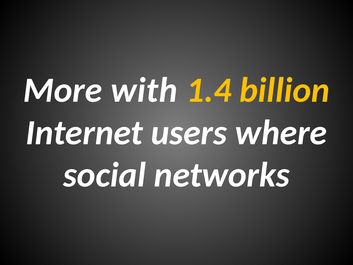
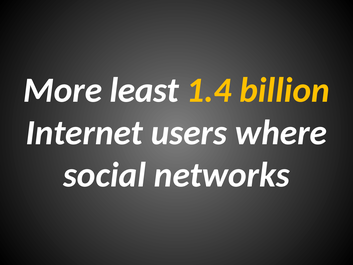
with: with -> least
